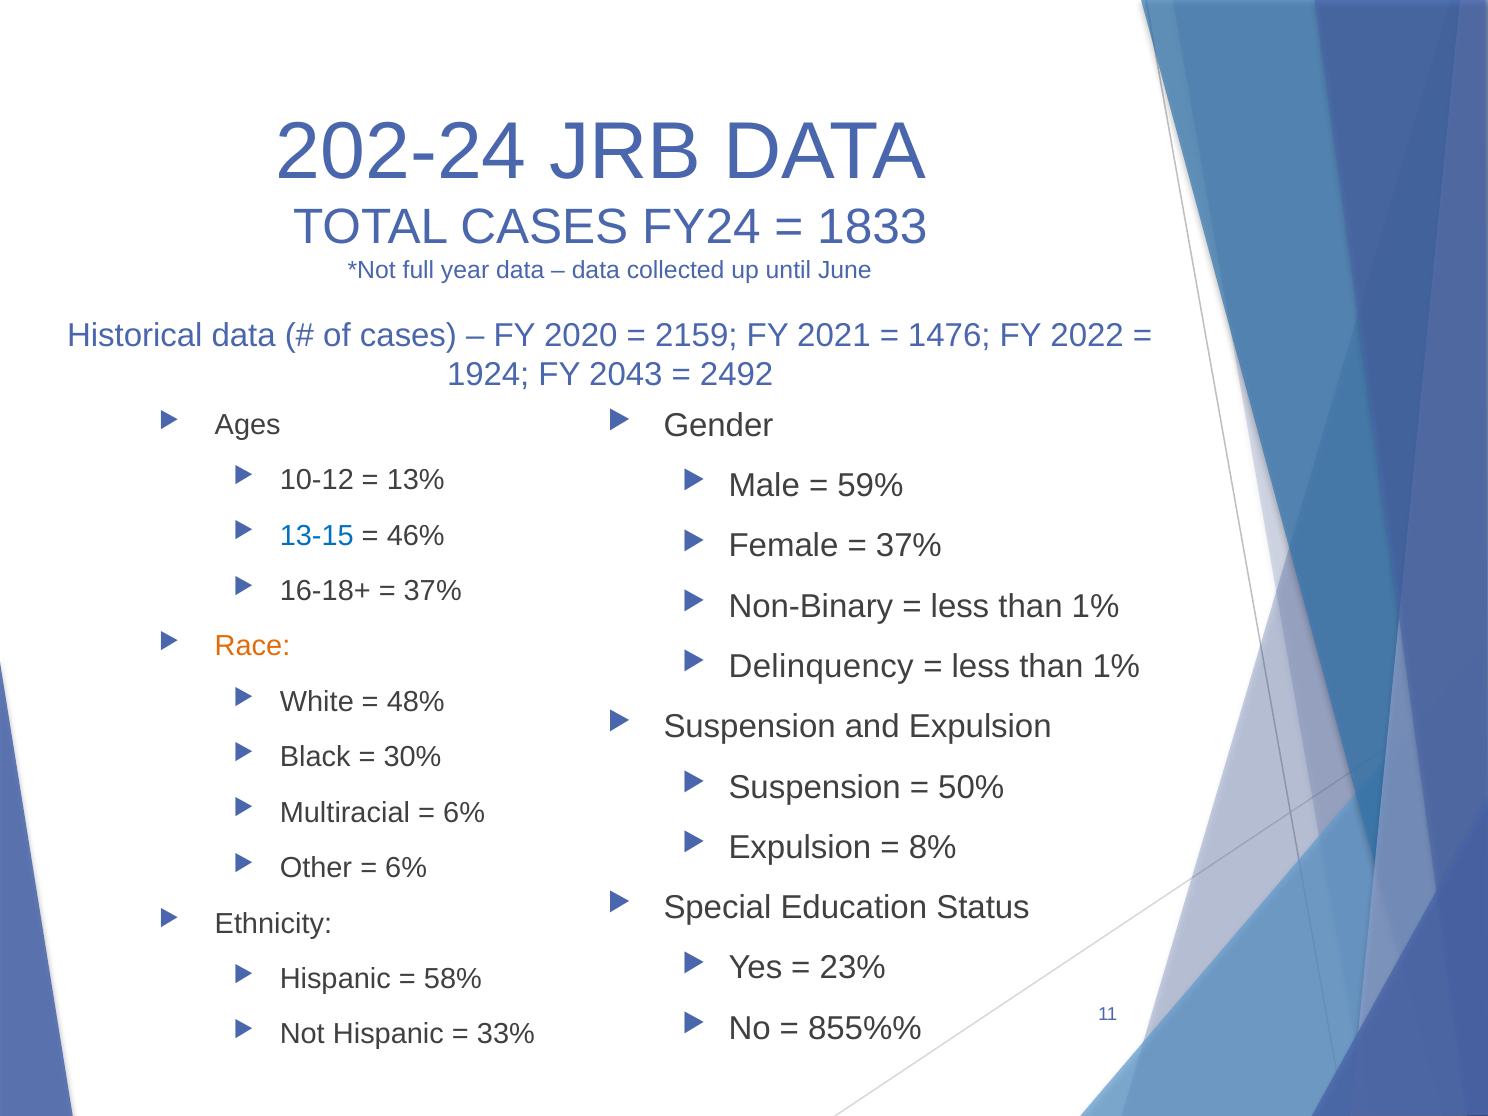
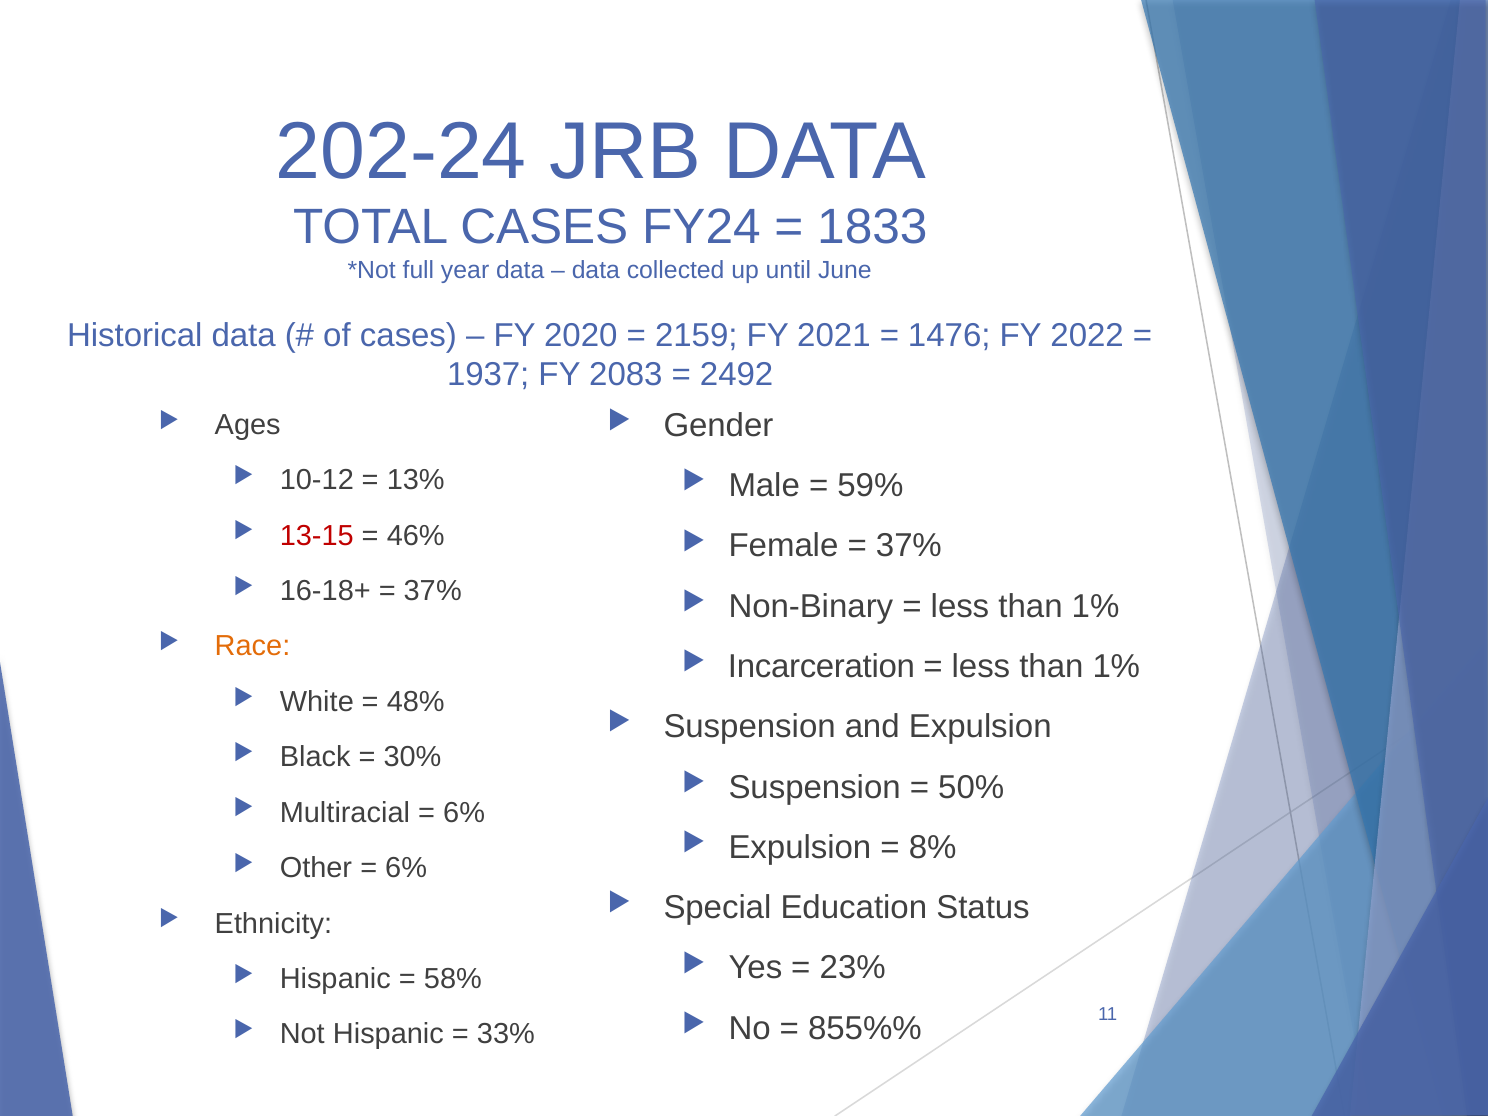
1924: 1924 -> 1937
2043: 2043 -> 2083
13-15 colour: blue -> red
Delinquency: Delinquency -> Incarceration
